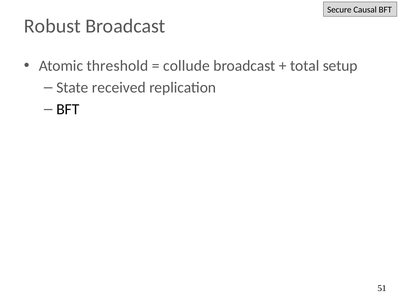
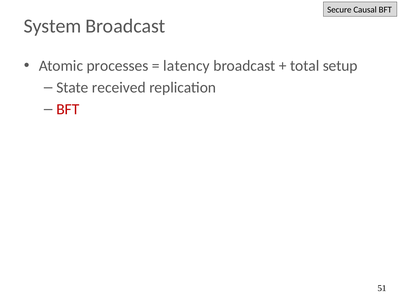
Robust: Robust -> System
threshold: threshold -> processes
collude: collude -> latency
BFT at (68, 109) colour: black -> red
